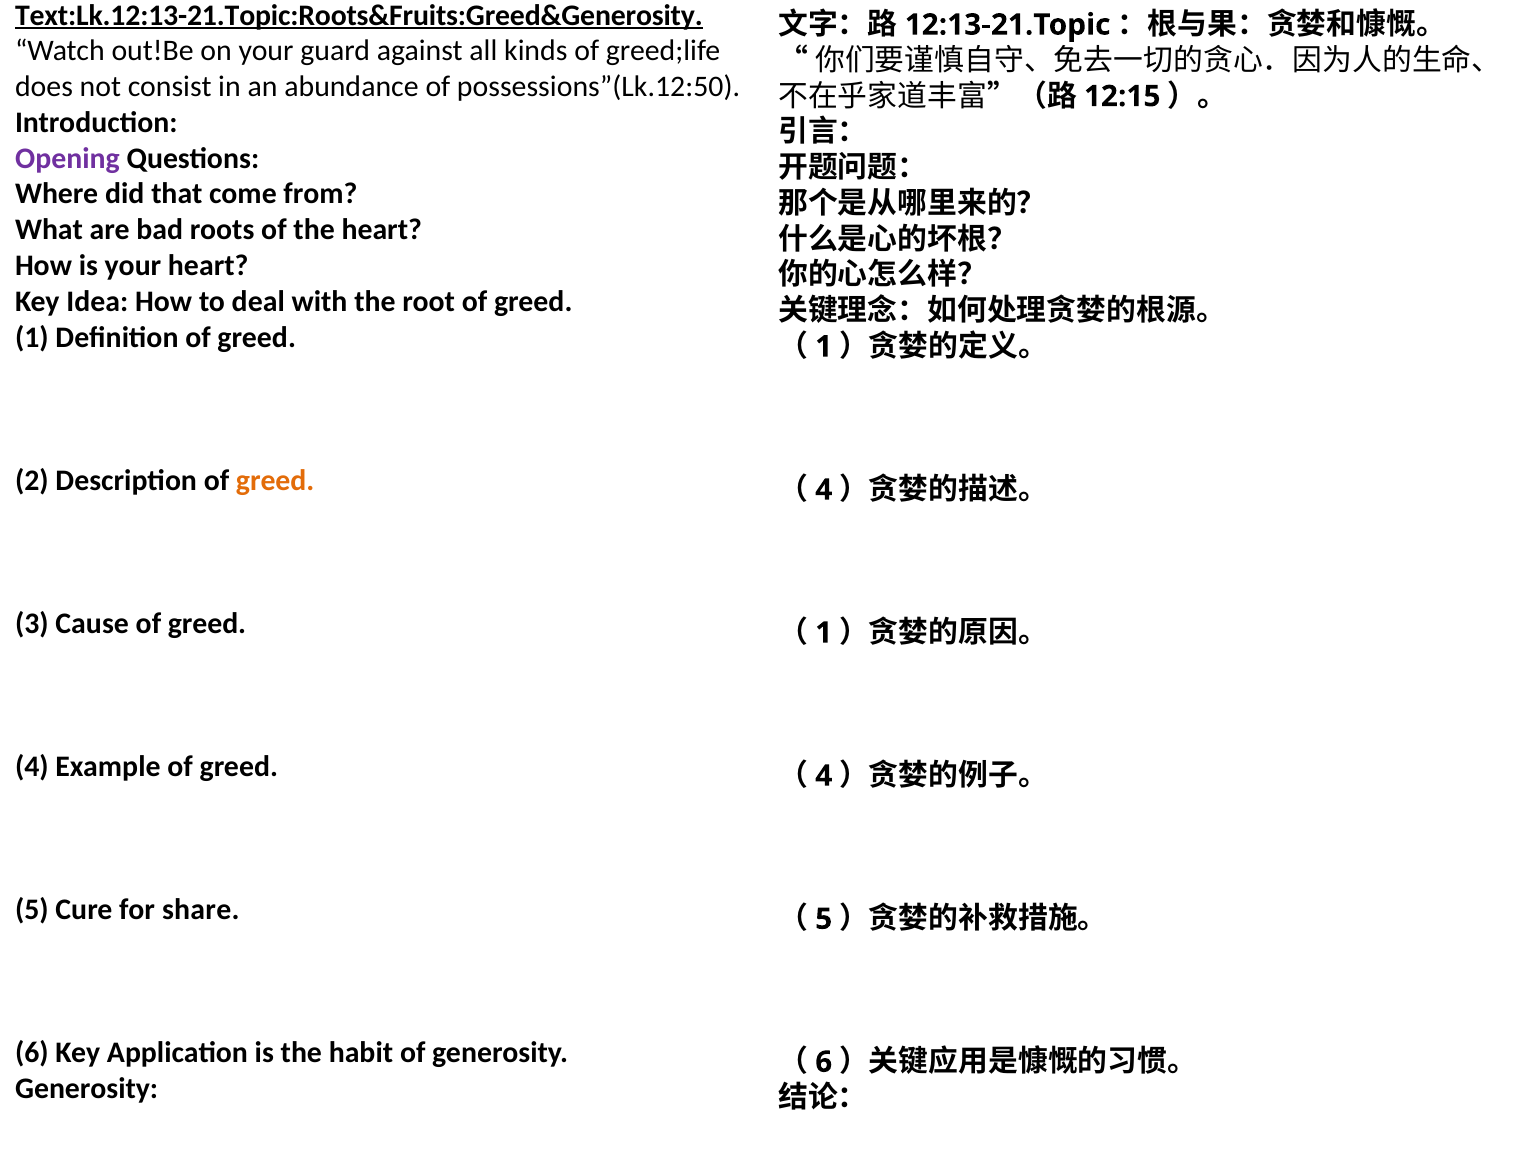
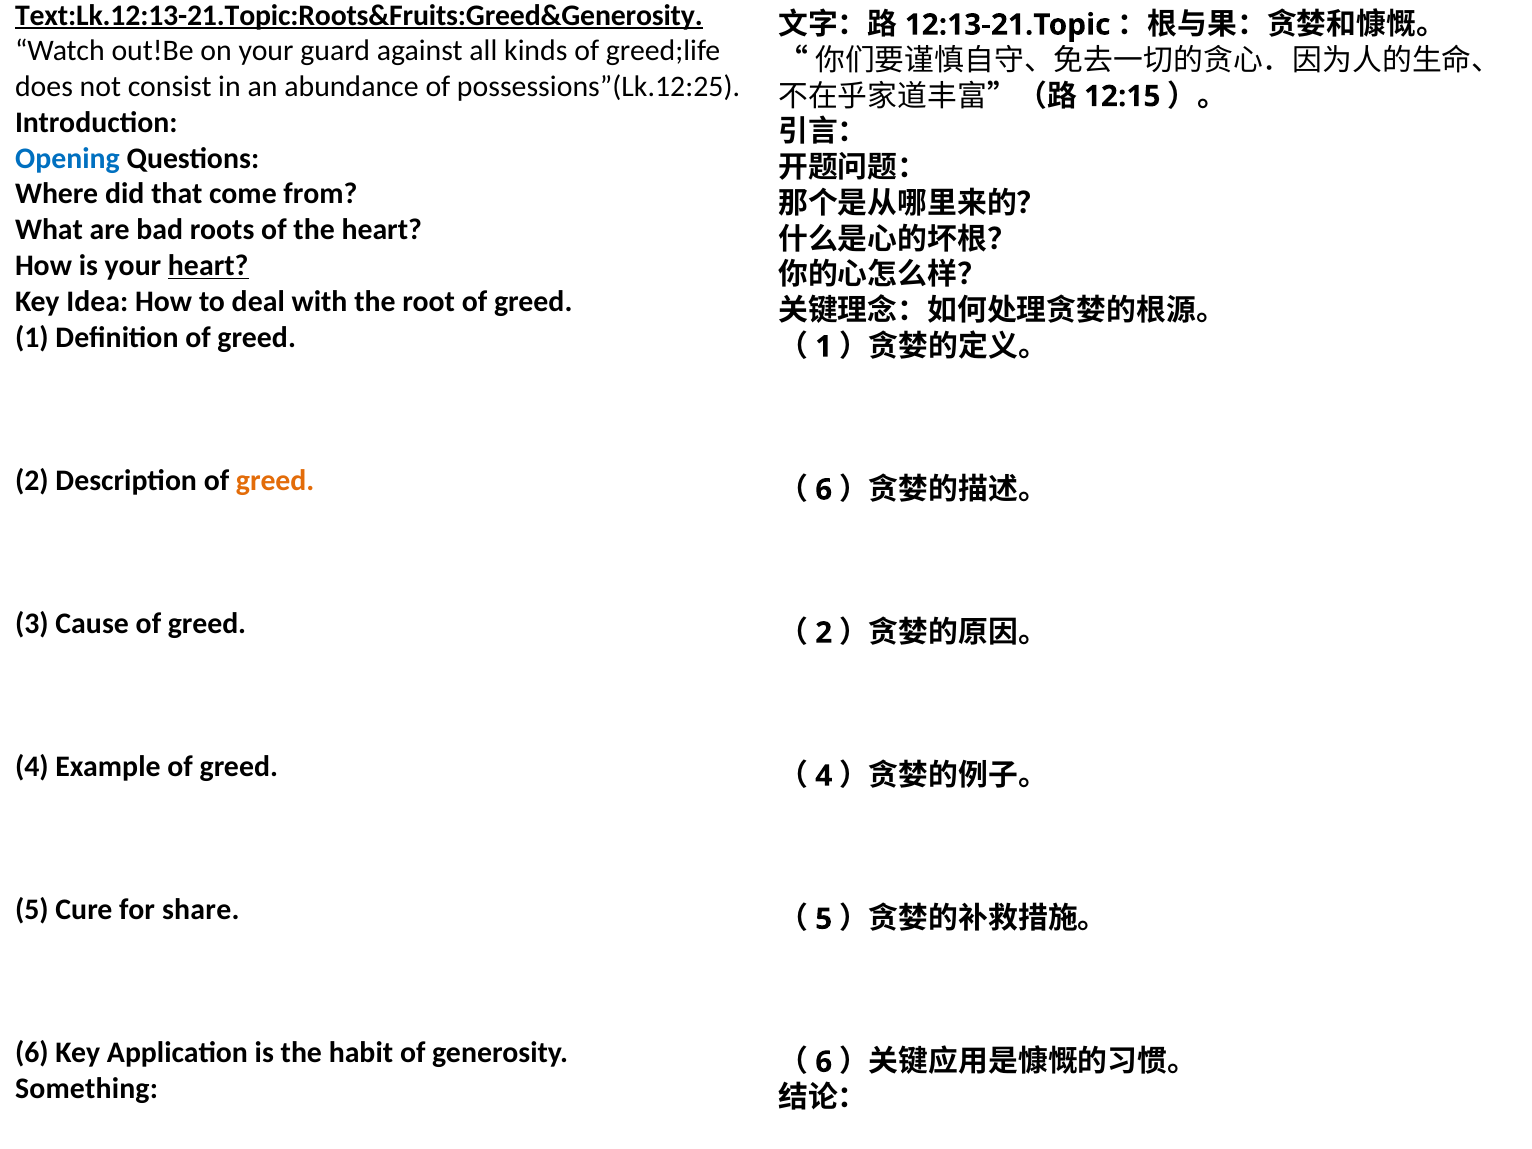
possessions”(Lk.12:50: possessions”(Lk.12:50 -> possessions”(Lk.12:25
Opening colour: purple -> blue
heart at (208, 266) underline: none -> present
4 at (824, 490): 4 -> 6
1 at (824, 633): 1 -> 2
Generosity at (87, 1088): Generosity -> Something
